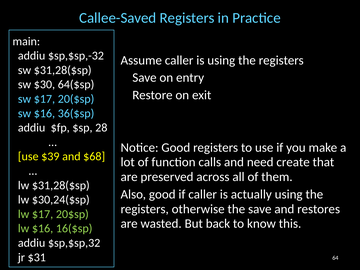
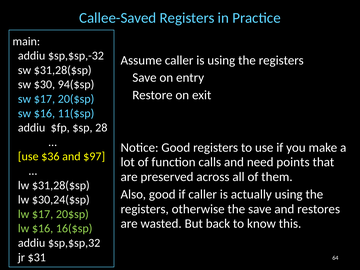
64($sp: 64($sp -> 94($sp
36($sp: 36($sp -> 11($sp
$39: $39 -> $36
$68: $68 -> $97
create: create -> points
